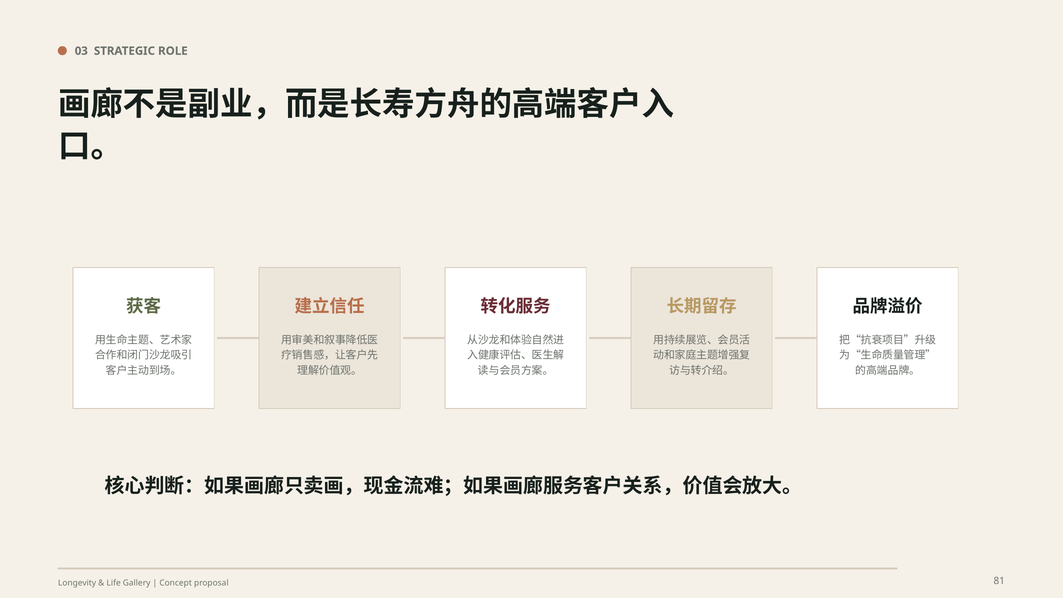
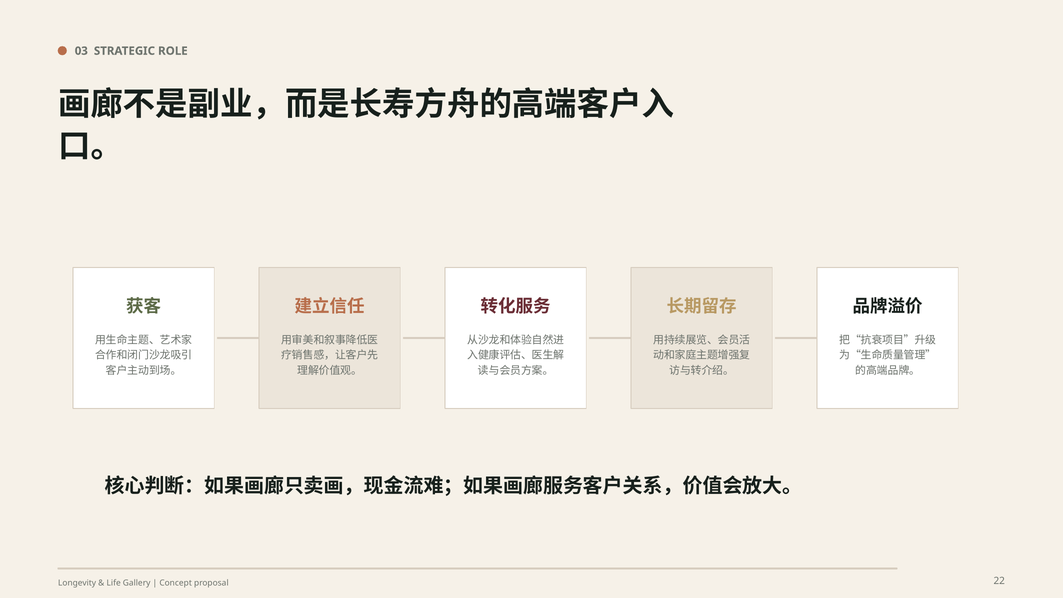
81: 81 -> 22
